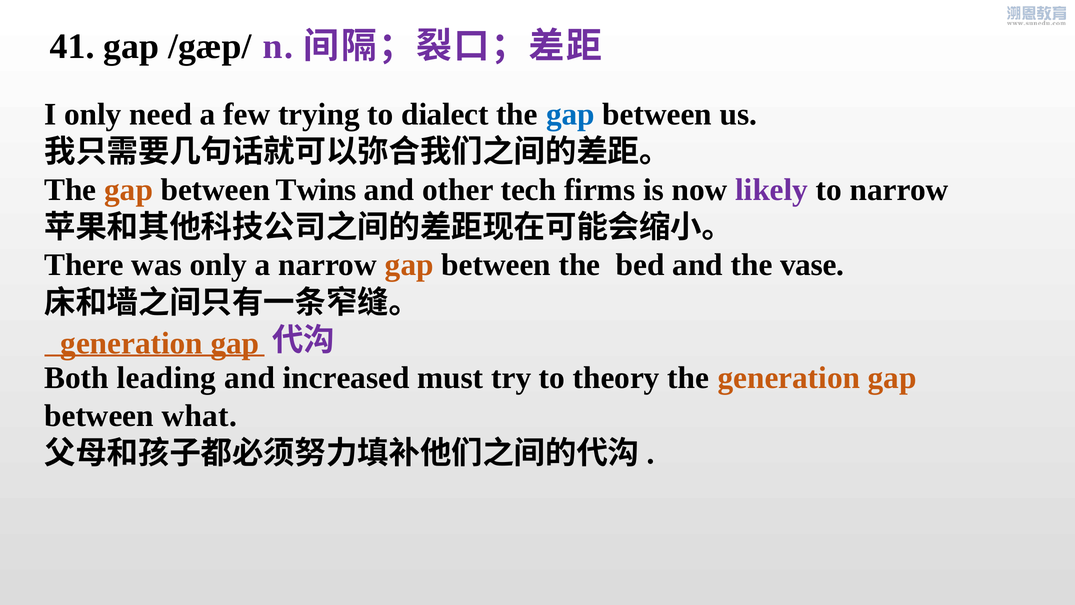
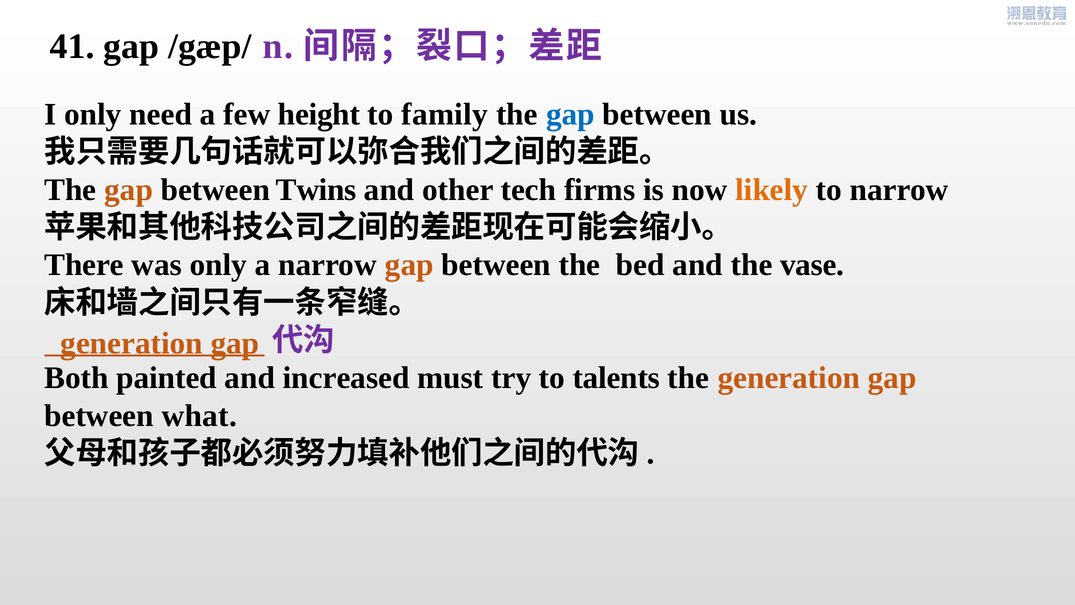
trying: trying -> height
dialect: dialect -> family
likely colour: purple -> orange
leading: leading -> painted
theory: theory -> talents
